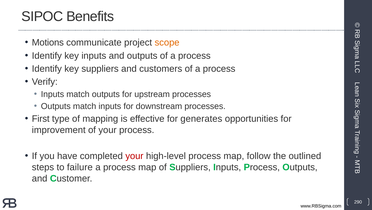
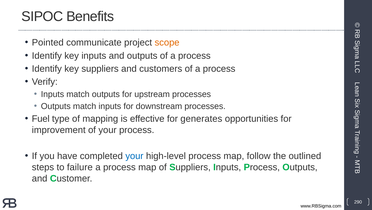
Motions: Motions -> Pointed
First: First -> Fuel
your at (134, 156) colour: red -> blue
